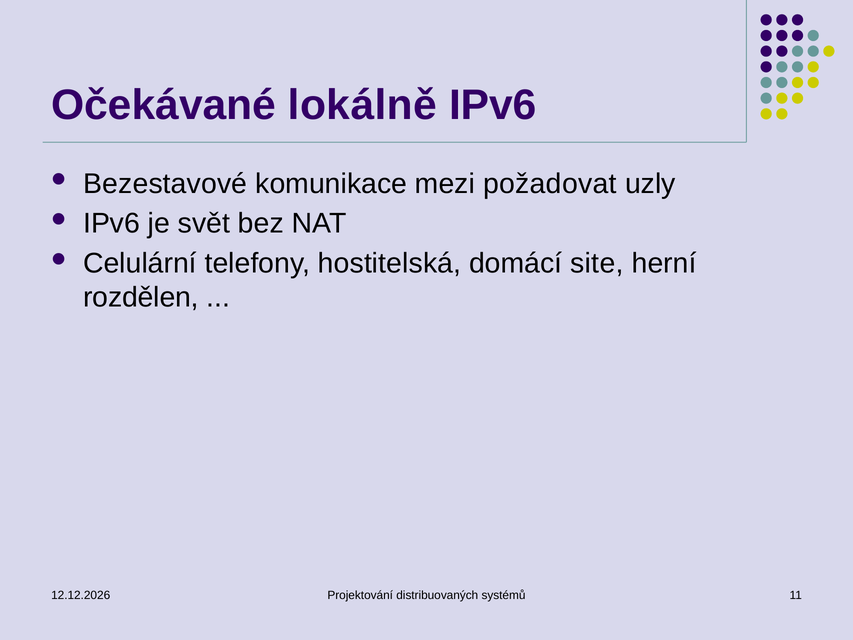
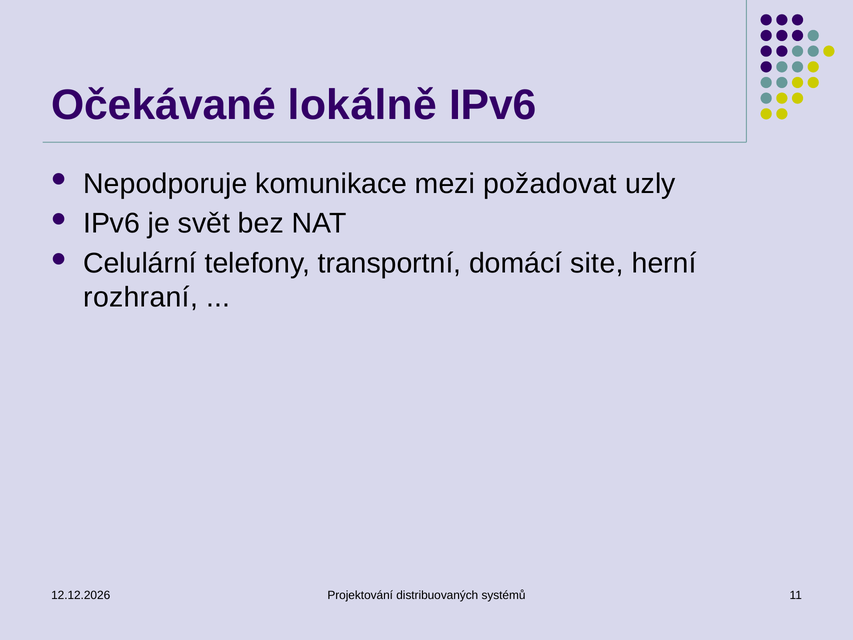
Bezestavové: Bezestavové -> Nepodporuje
hostitelská: hostitelská -> transportní
rozdělen: rozdělen -> rozhraní
